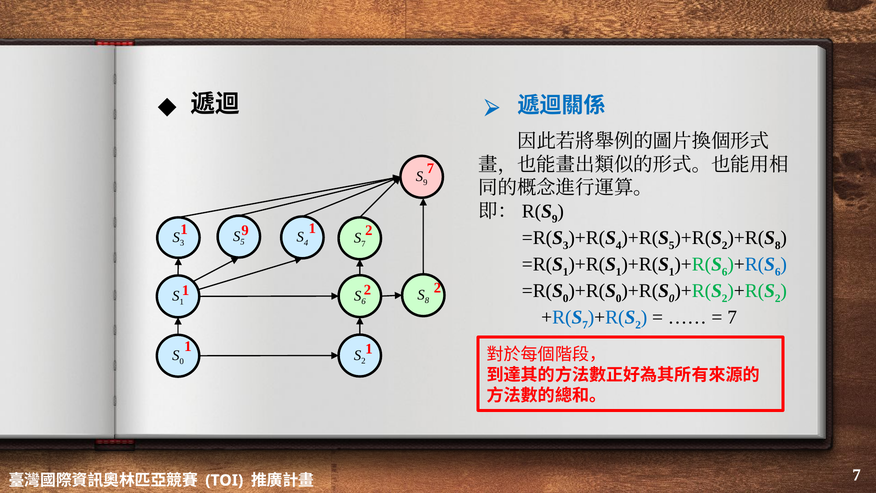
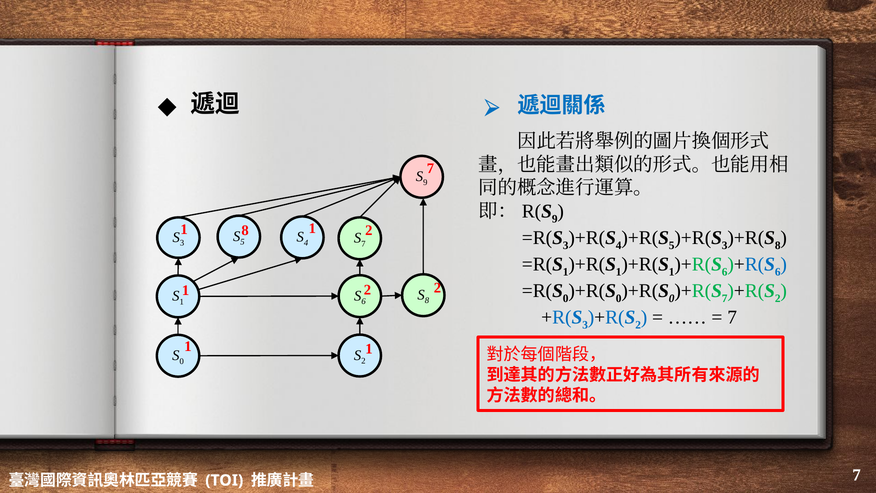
1 9: 9 -> 8
2 at (725, 245): 2 -> 3
2 at (725, 298): 2 -> 7
7 at (585, 325): 7 -> 3
